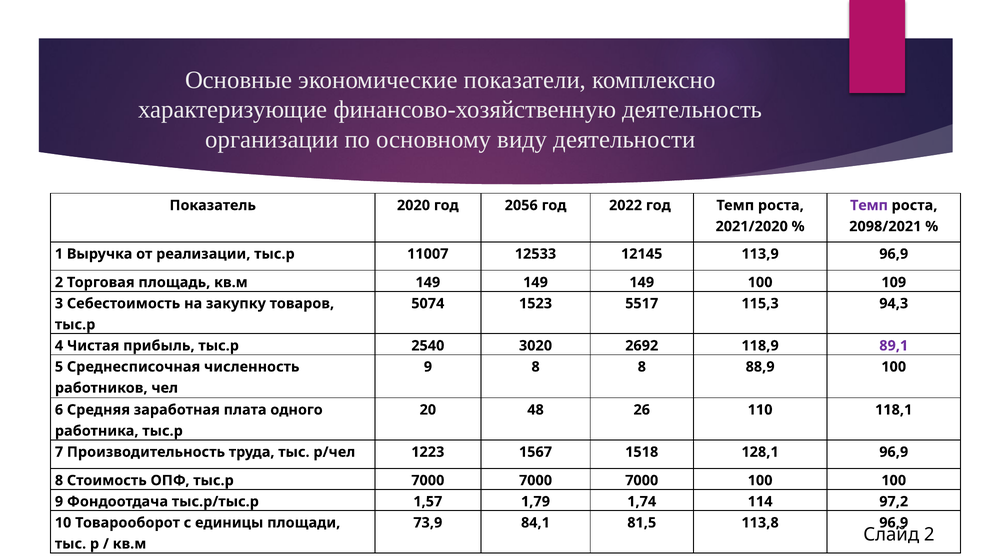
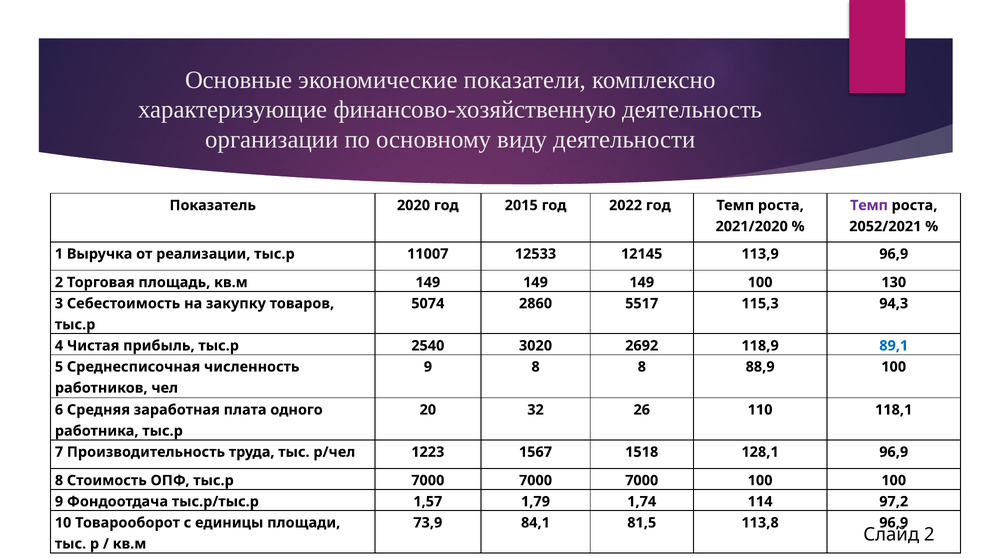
2056: 2056 -> 2015
2098/2021: 2098/2021 -> 2052/2021
109: 109 -> 130
1523: 1523 -> 2860
89,1 colour: purple -> blue
48: 48 -> 32
